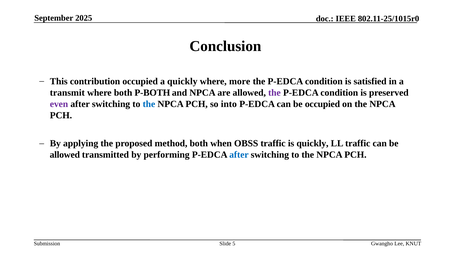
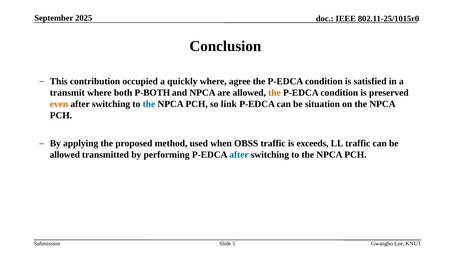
more: more -> agree
the at (274, 93) colour: purple -> orange
even colour: purple -> orange
into: into -> link
be occupied: occupied -> situation
method both: both -> used
is quickly: quickly -> exceeds
